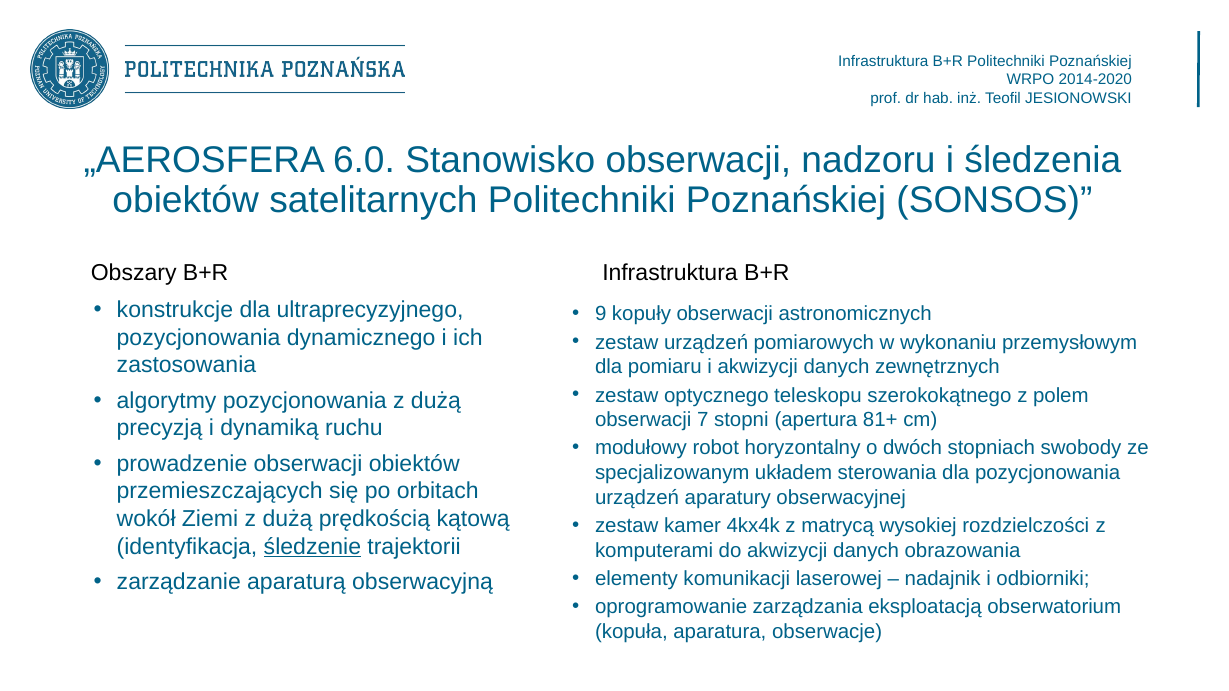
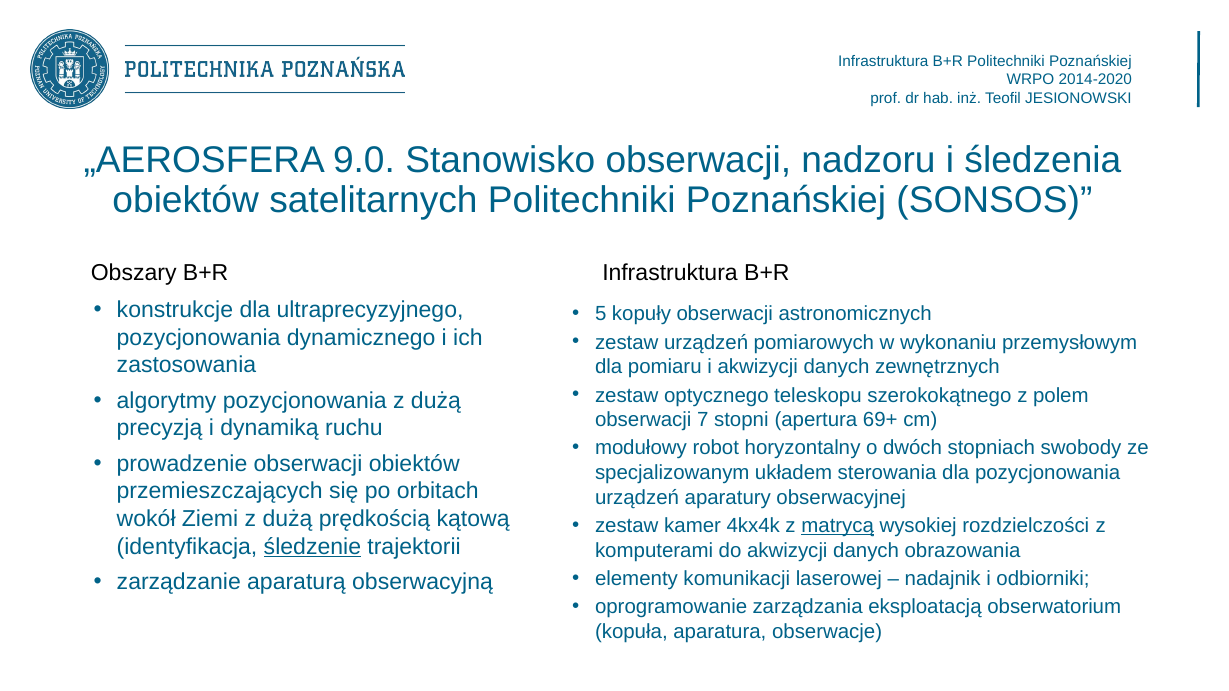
6.0: 6.0 -> 9.0
9: 9 -> 5
81+: 81+ -> 69+
matrycą underline: none -> present
